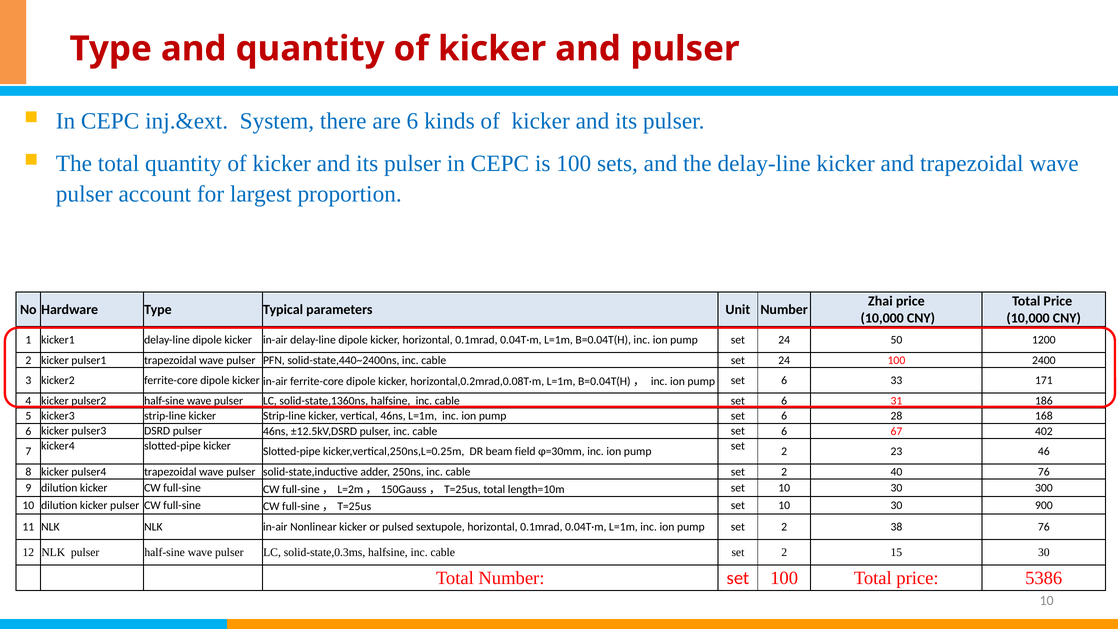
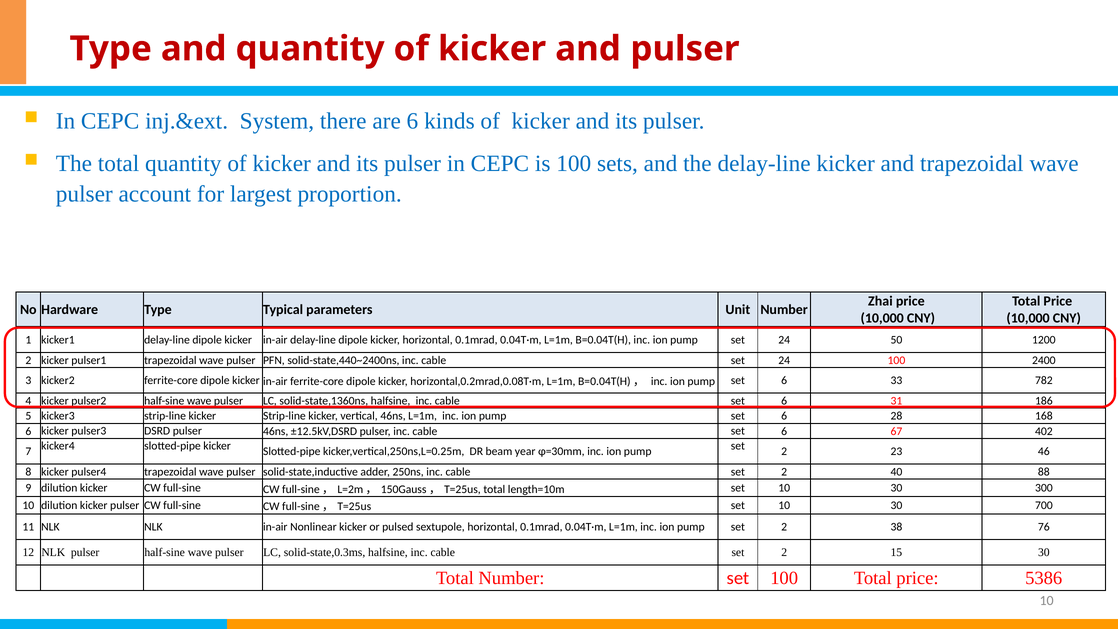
171: 171 -> 782
field: field -> year
40 76: 76 -> 88
900: 900 -> 700
